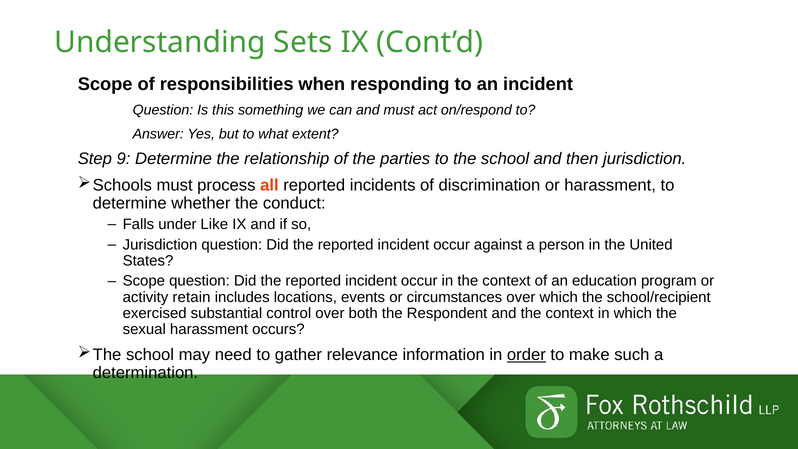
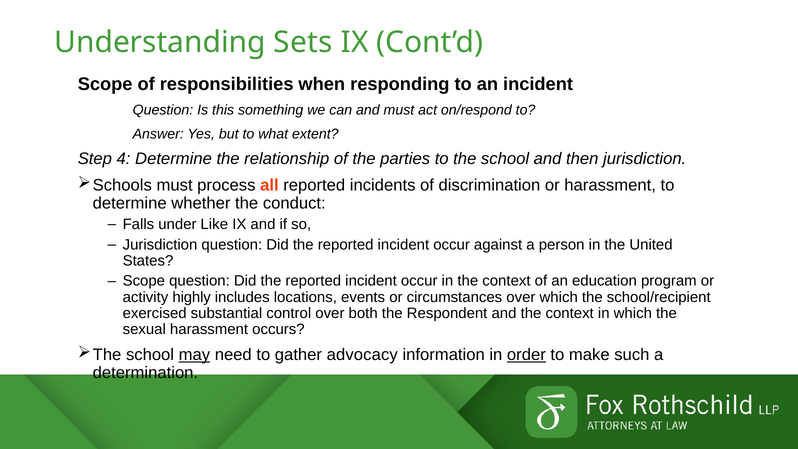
9: 9 -> 4
retain: retain -> highly
may underline: none -> present
relevance: relevance -> advocacy
